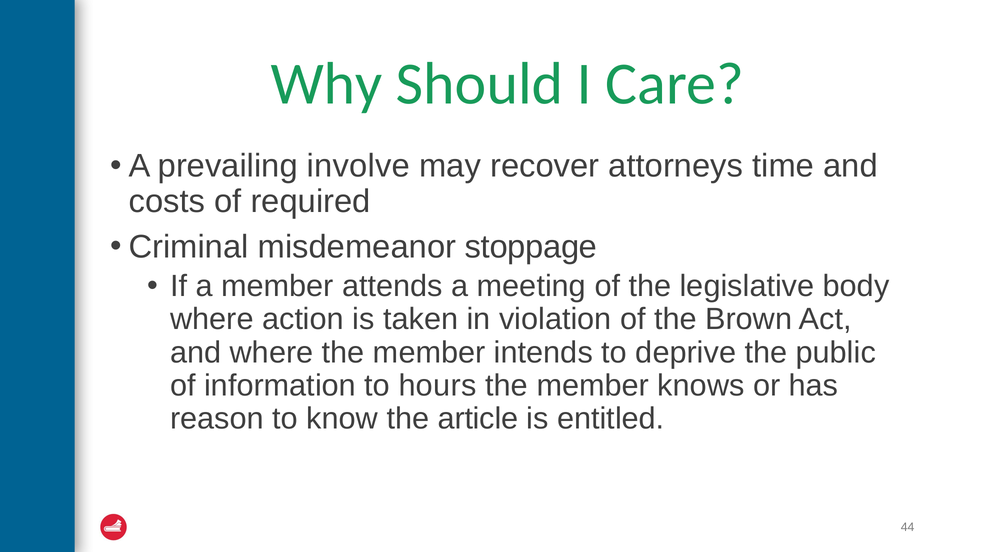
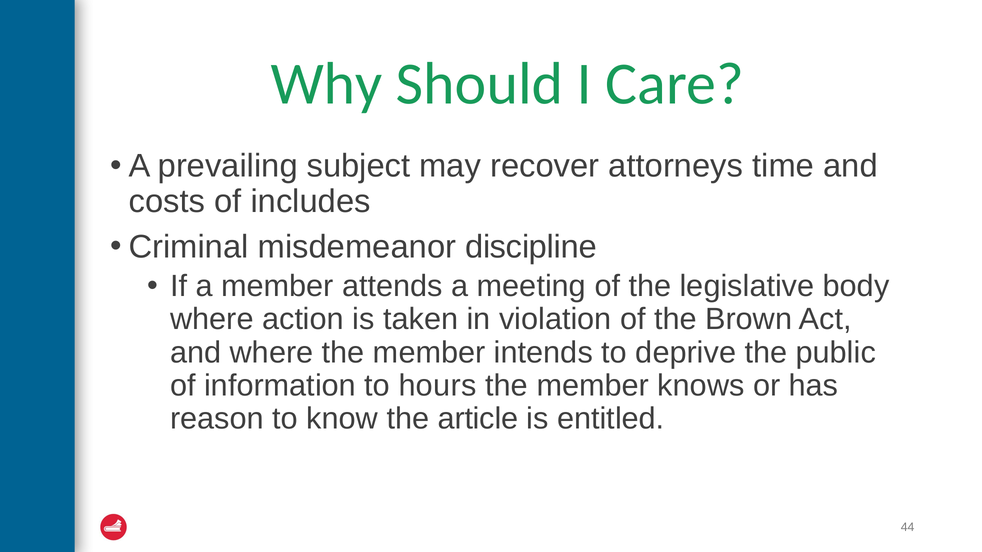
involve: involve -> subject
required: required -> includes
stoppage: stoppage -> discipline
